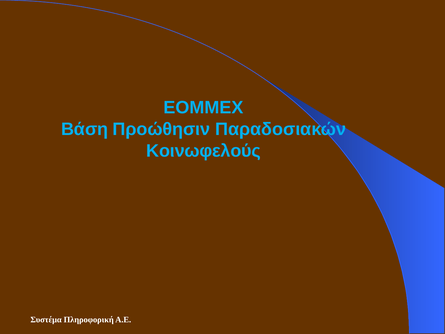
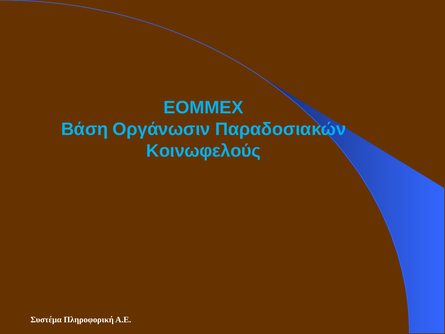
Προώθησιν: Προώθησιν -> Οργάνωσιν
